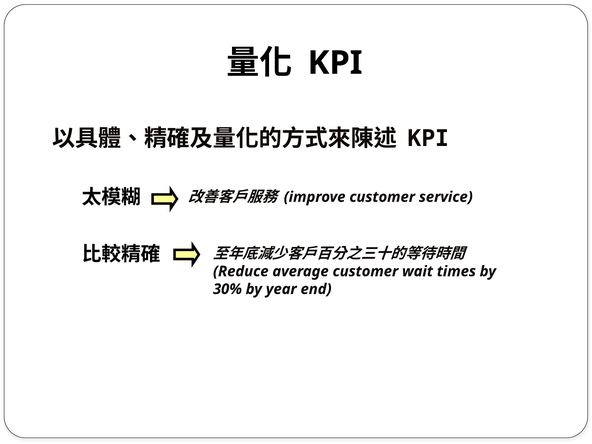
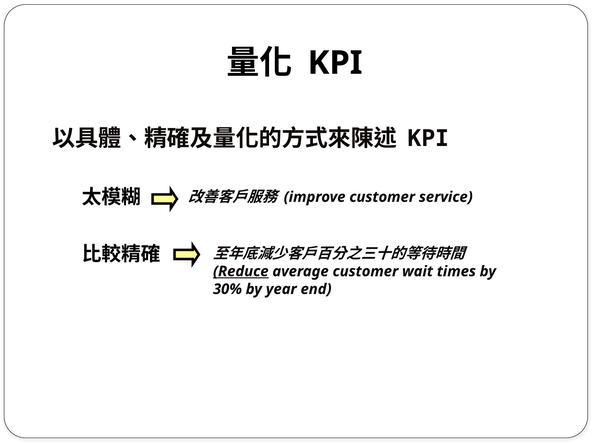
Reduce underline: none -> present
